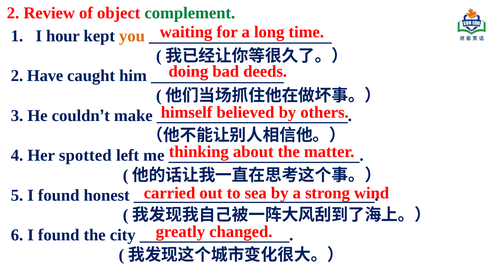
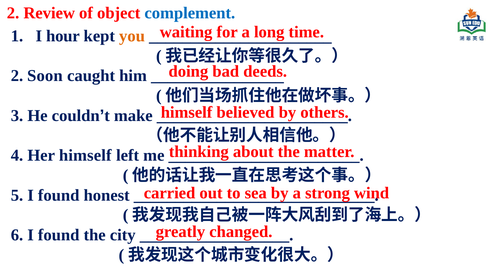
complement colour: green -> blue
Have: Have -> Soon
Her spotted: spotted -> himself
